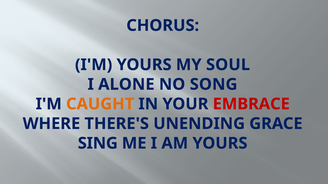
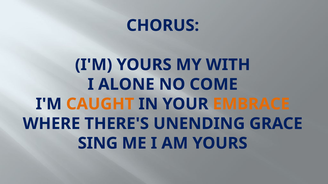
SOUL: SOUL -> WITH
SONG: SONG -> COME
EMBRACE colour: red -> orange
